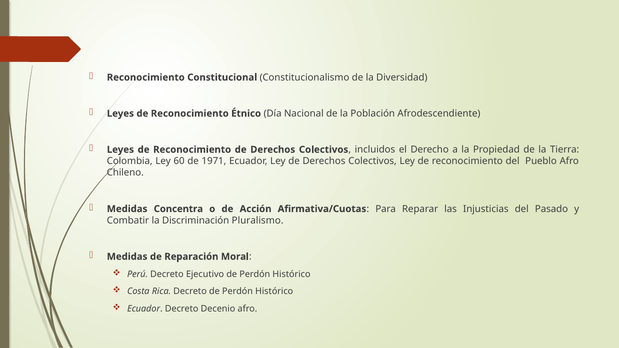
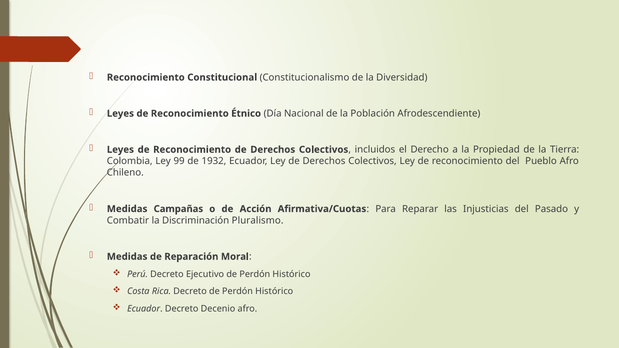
60: 60 -> 99
1971: 1971 -> 1932
Concentra: Concentra -> Campañas
